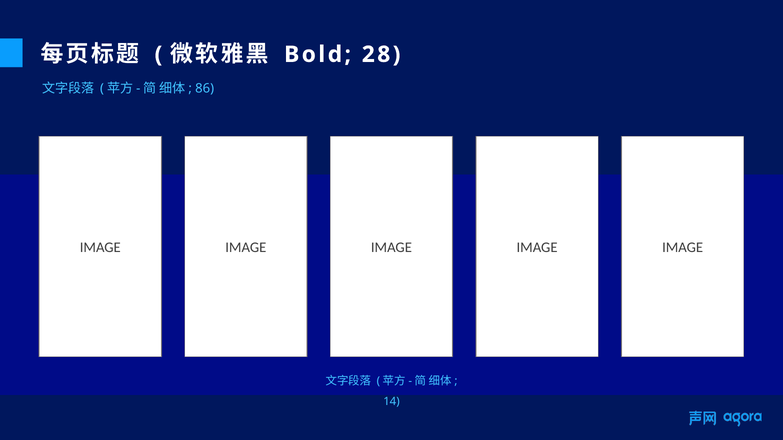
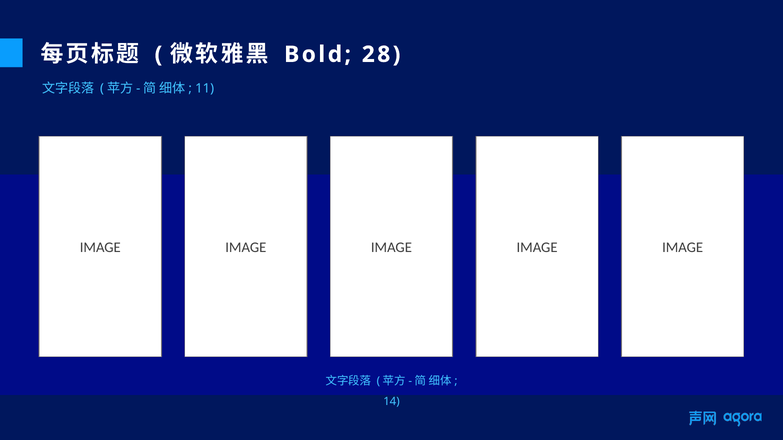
86: 86 -> 11
